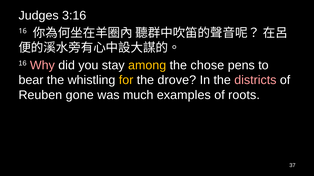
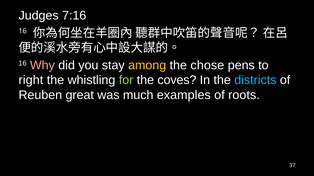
3:16: 3:16 -> 7:16
bear: bear -> right
for colour: yellow -> light green
drove: drove -> coves
districts colour: pink -> light blue
gone: gone -> great
